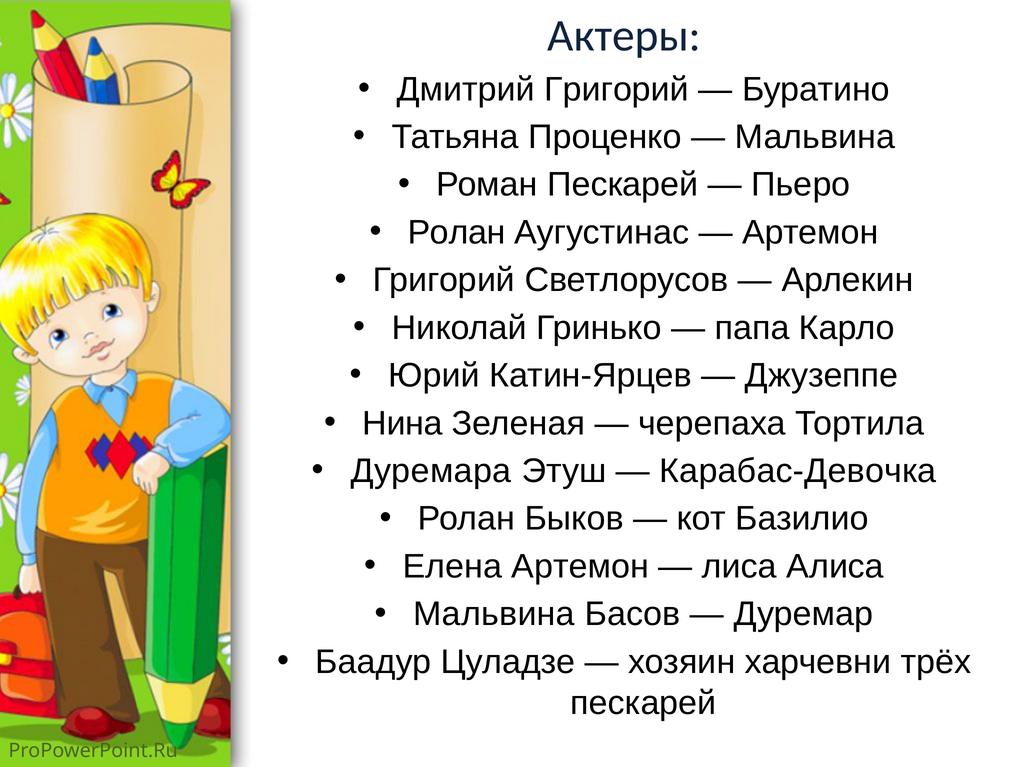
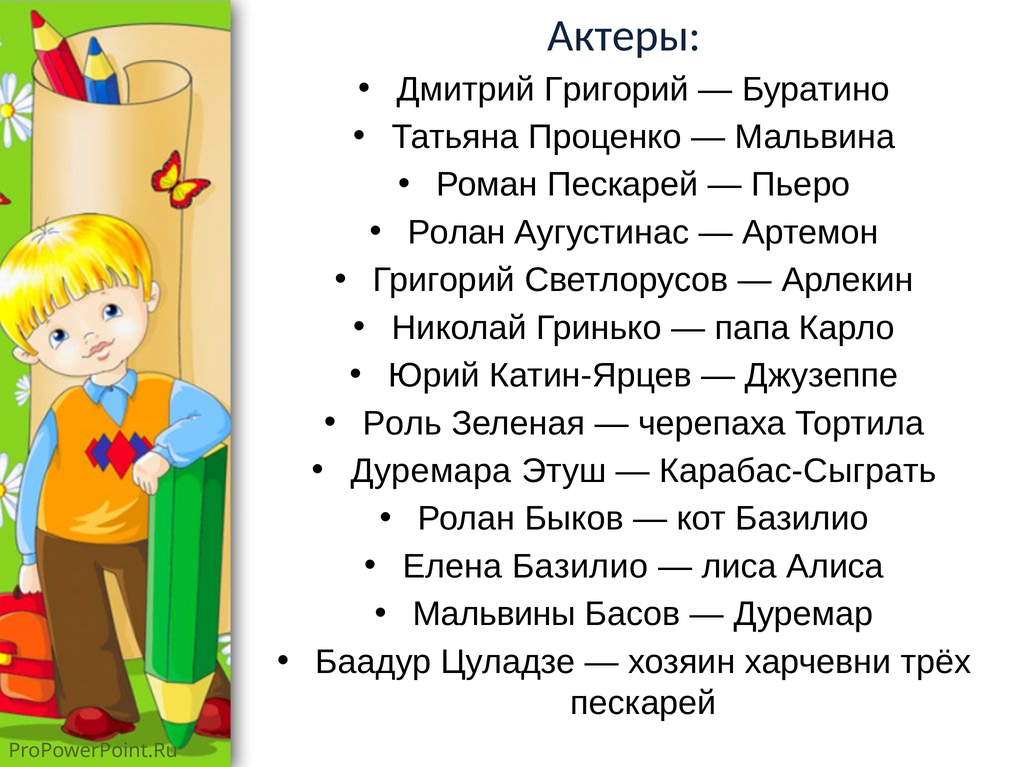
Нина: Нина -> Роль
Карабас-Девочка: Карабас-Девочка -> Карабас-Сыграть
Елена Артемон: Артемон -> Базилио
Мальвина at (494, 614): Мальвина -> Мальвины
